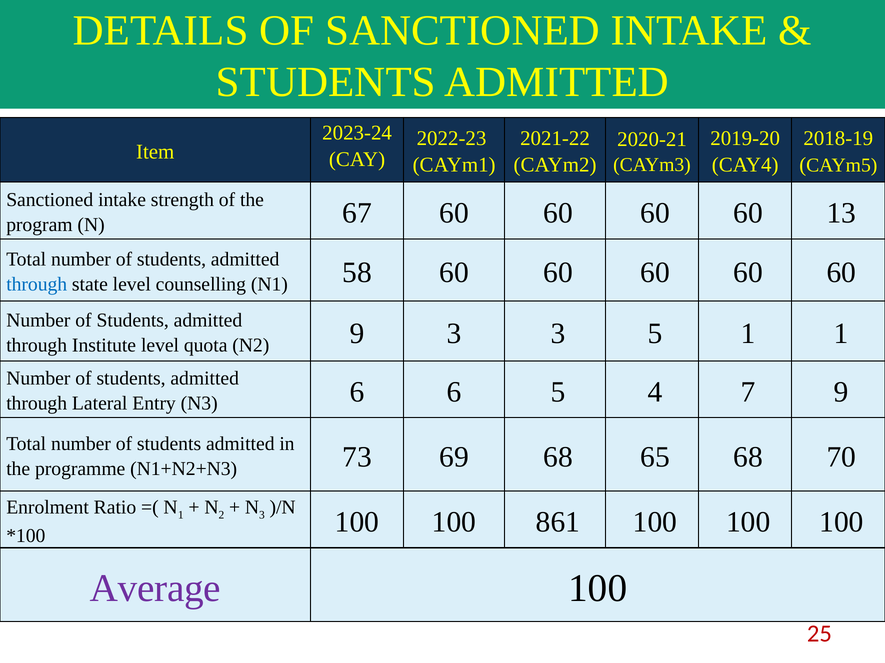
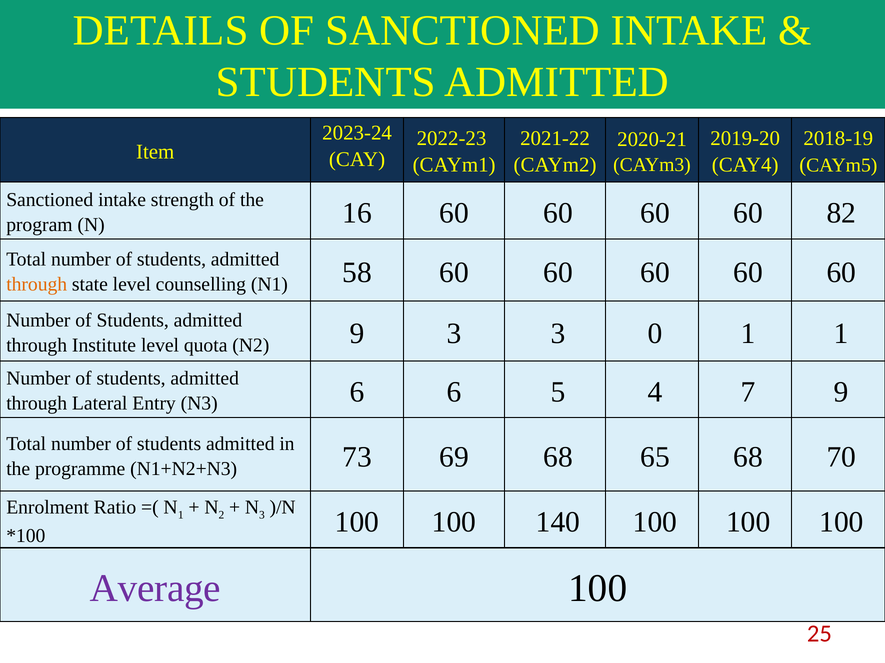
67: 67 -> 16
13: 13 -> 82
through at (37, 284) colour: blue -> orange
3 5: 5 -> 0
861: 861 -> 140
